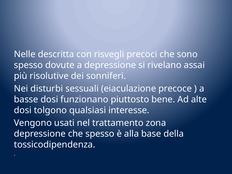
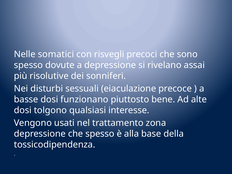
descritta: descritta -> somatici
